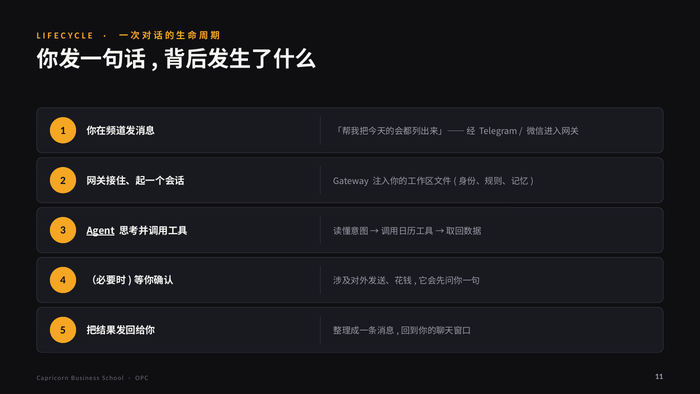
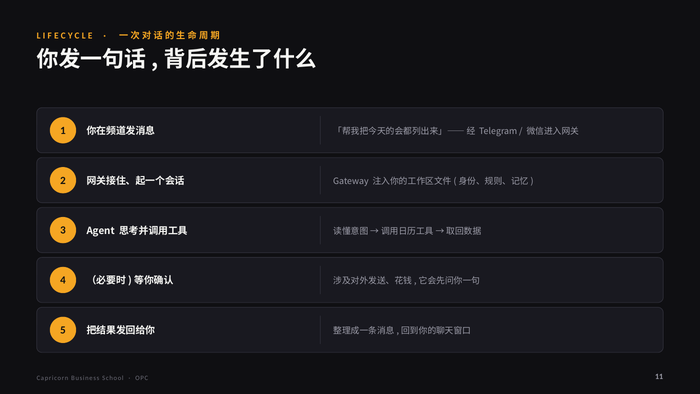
Agent underline: present -> none
